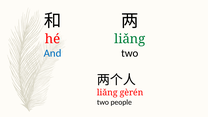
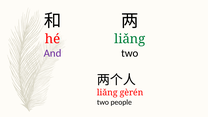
And colour: blue -> purple
